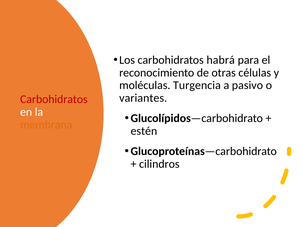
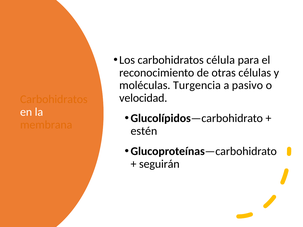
habrá: habrá -> célula
variantes: variantes -> velocidad
Carbohidratos at (54, 99) colour: red -> orange
cilindros: cilindros -> seguirán
